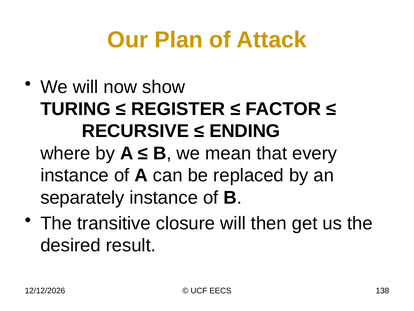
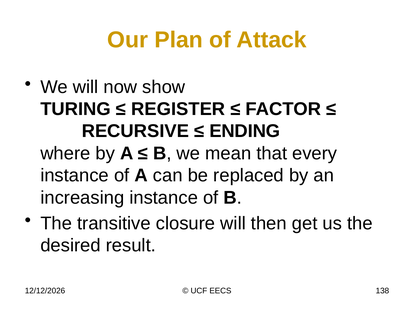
separately: separately -> increasing
